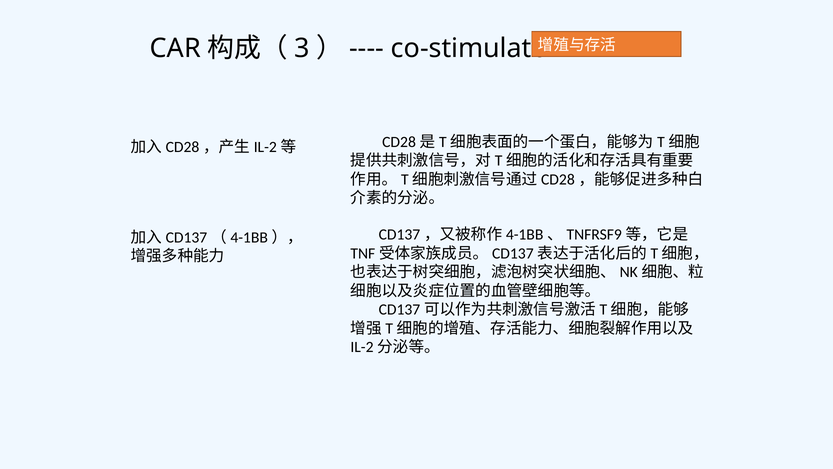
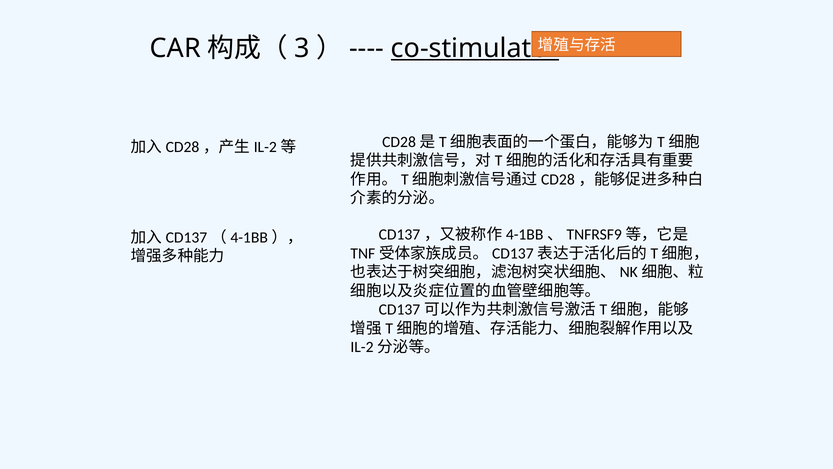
co-stimulator underline: none -> present
